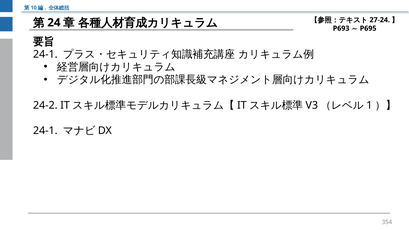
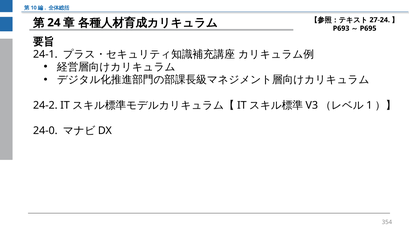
24-1 at (45, 131): 24-1 -> 24-0
